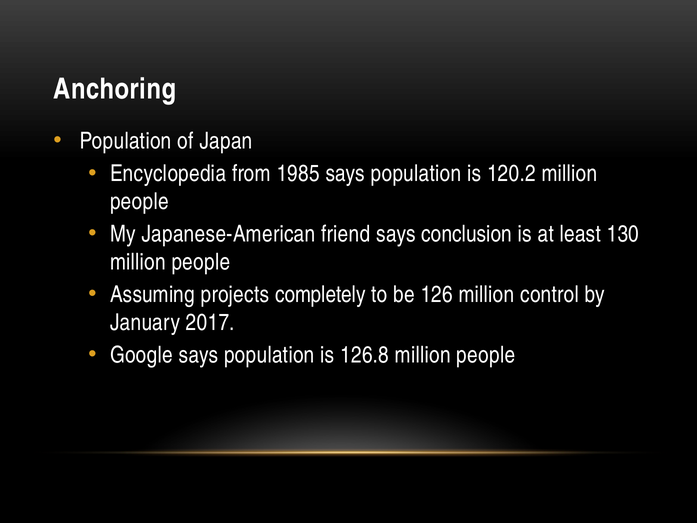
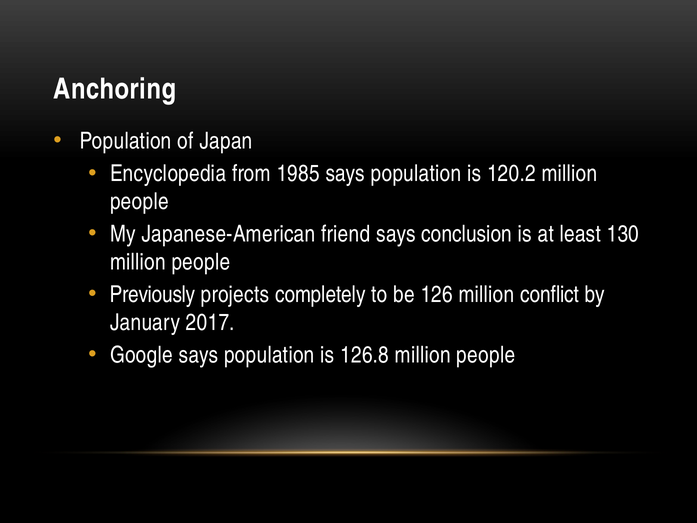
Assuming: Assuming -> Previously
control: control -> conflict
